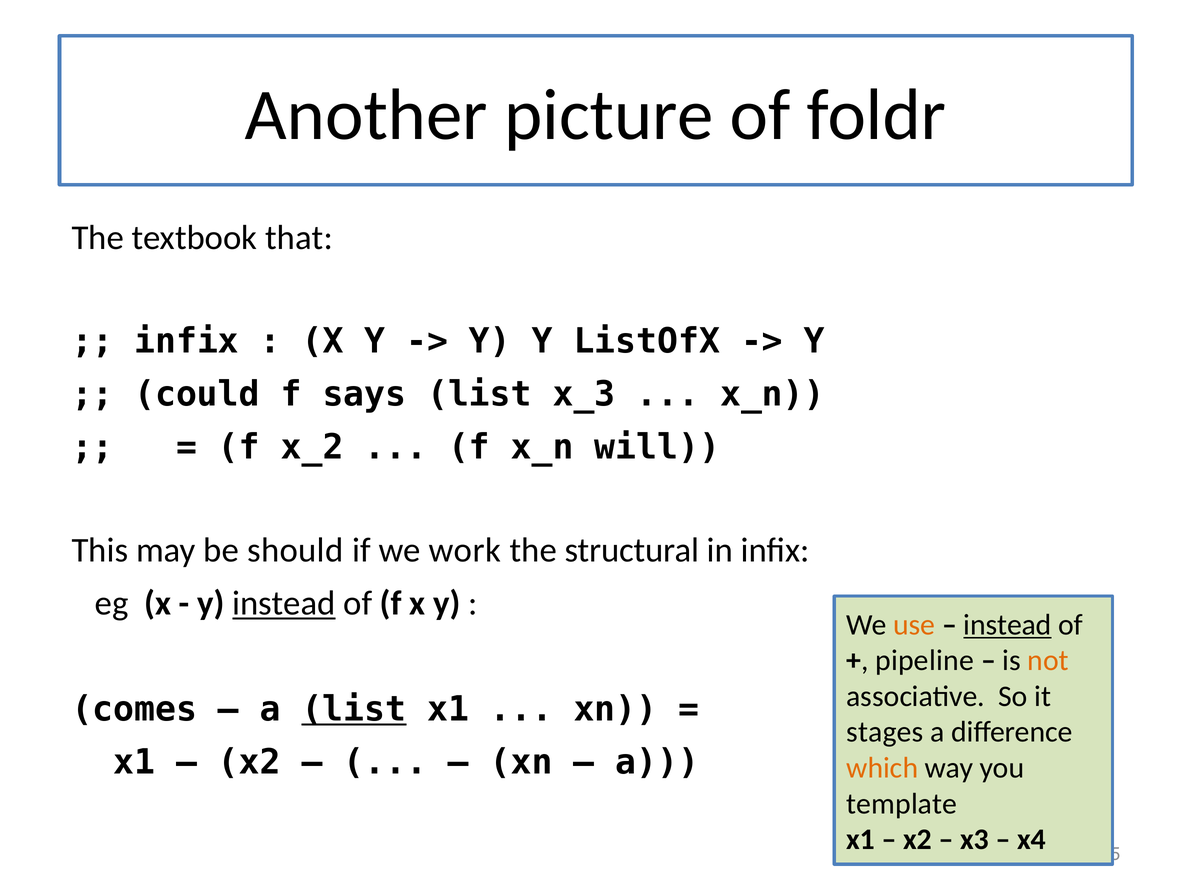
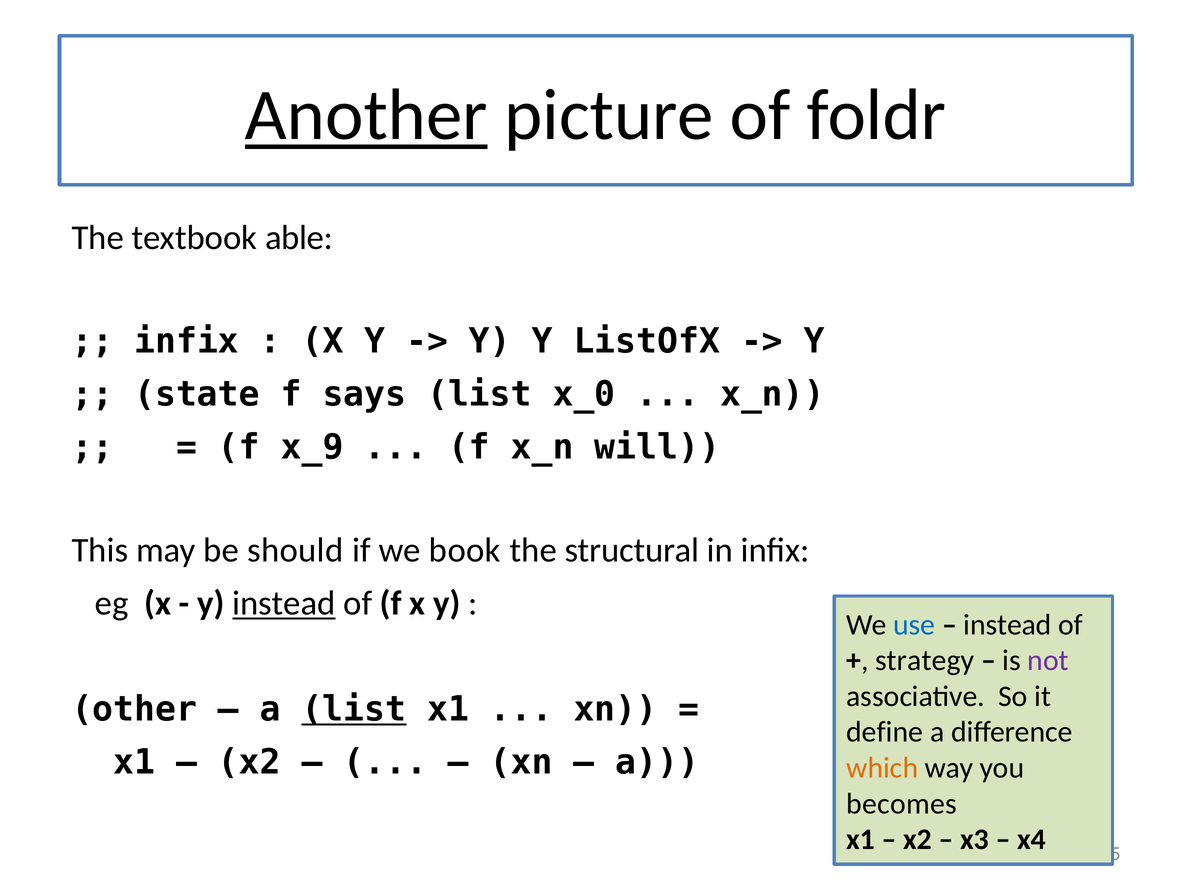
Another underline: none -> present
that: that -> able
could: could -> state
x_3: x_3 -> x_0
x_2: x_2 -> x_9
work: work -> book
use colour: orange -> blue
instead at (1007, 625) underline: present -> none
pipeline: pipeline -> strategy
not colour: orange -> purple
comes: comes -> other
stages: stages -> define
template: template -> becomes
